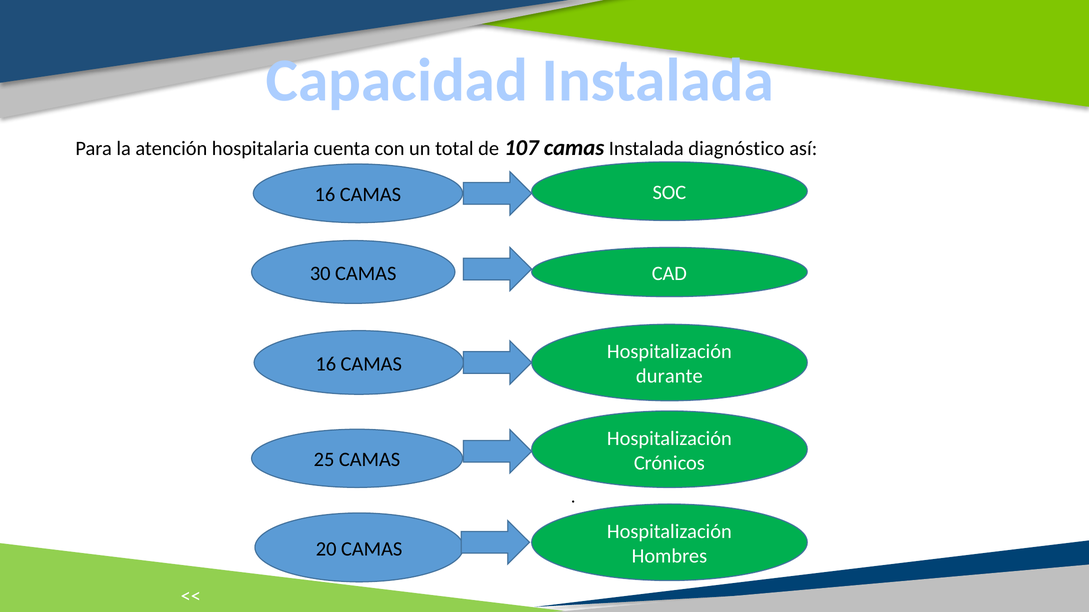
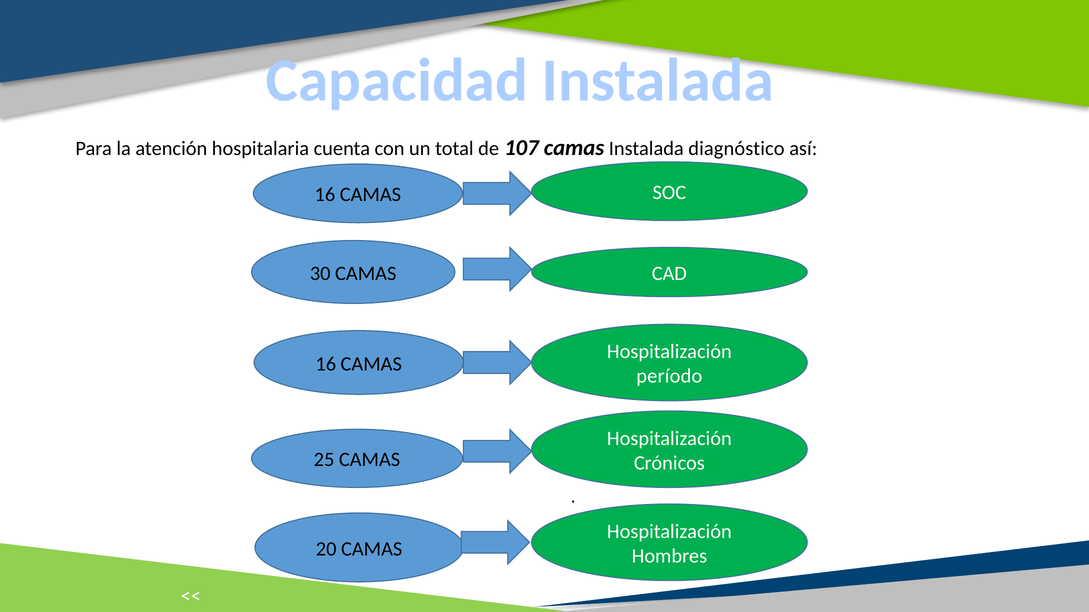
durante: durante -> período
